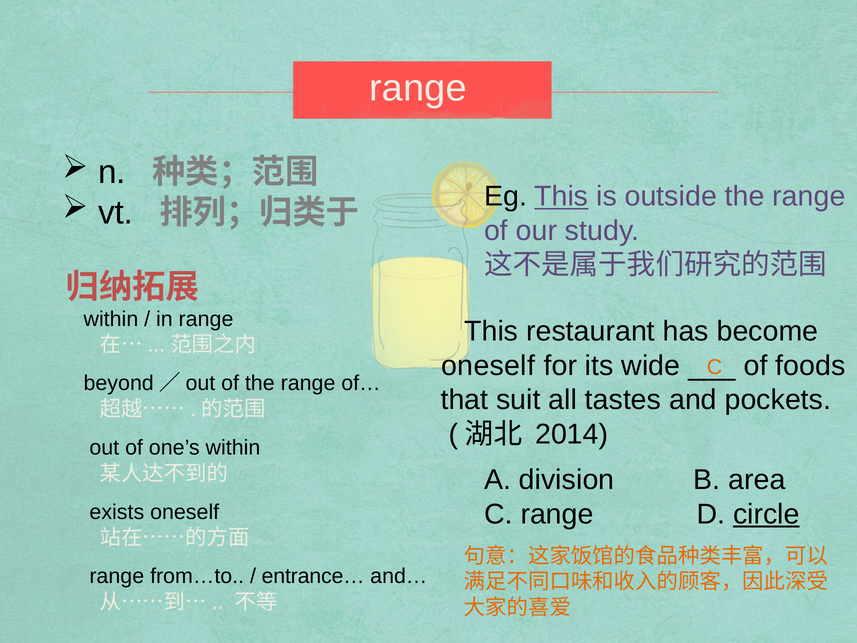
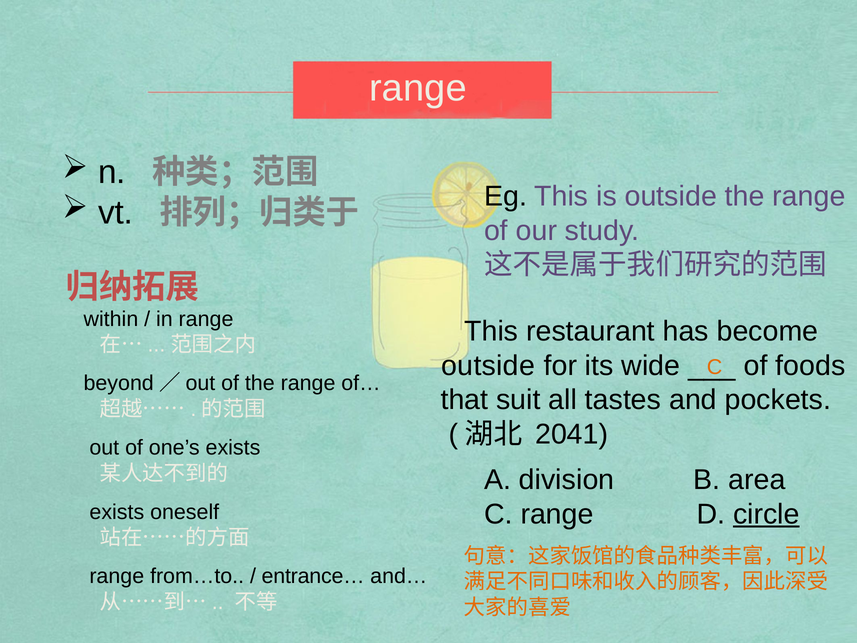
This at (561, 196) underline: present -> none
oneself at (488, 365): oneself -> outside
2014: 2014 -> 2041
one’s within: within -> exists
